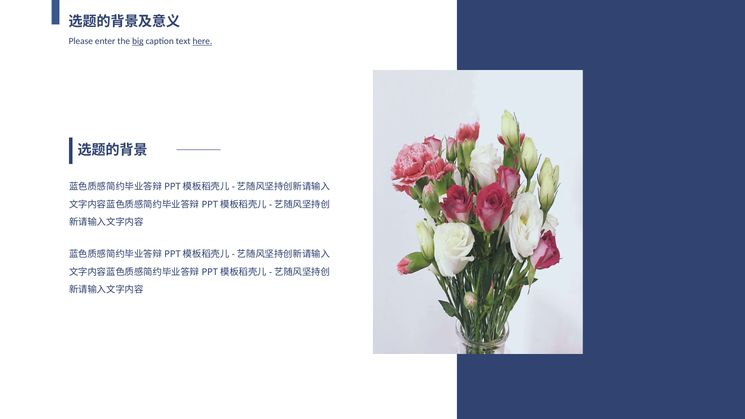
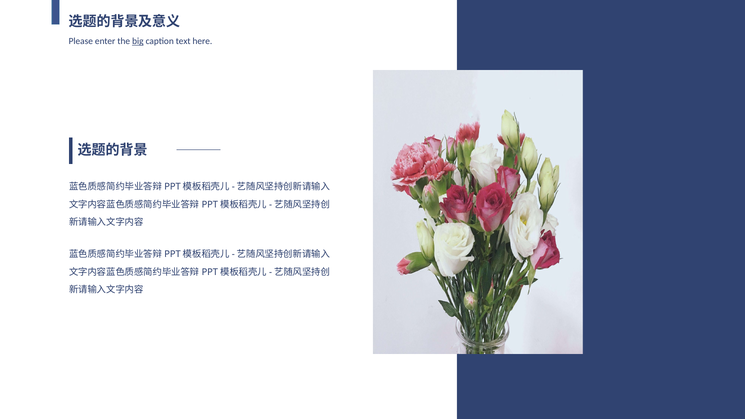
here underline: present -> none
